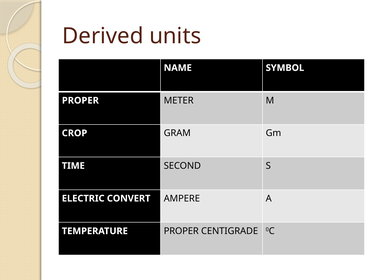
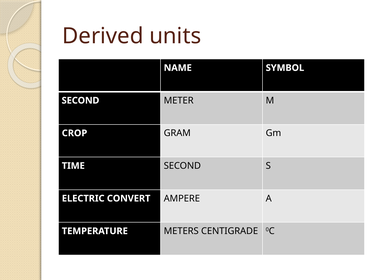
PROPER at (80, 100): PROPER -> SECOND
TEMPERATURE PROPER: PROPER -> METERS
